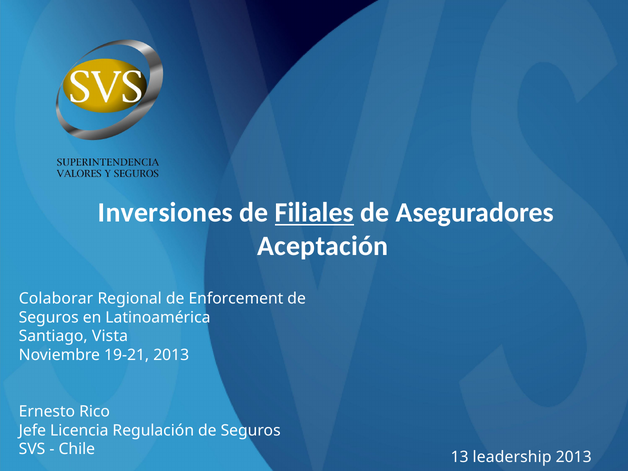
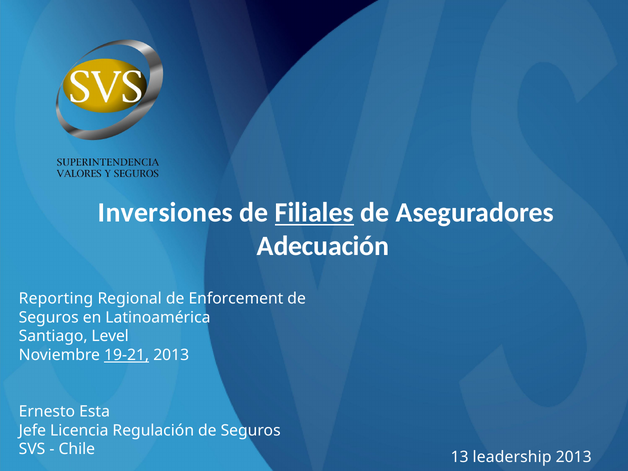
Aceptación: Aceptación -> Adecuación
Colaborar: Colaborar -> Reporting
Vista: Vista -> Level
19-21 underline: none -> present
Rico: Rico -> Esta
